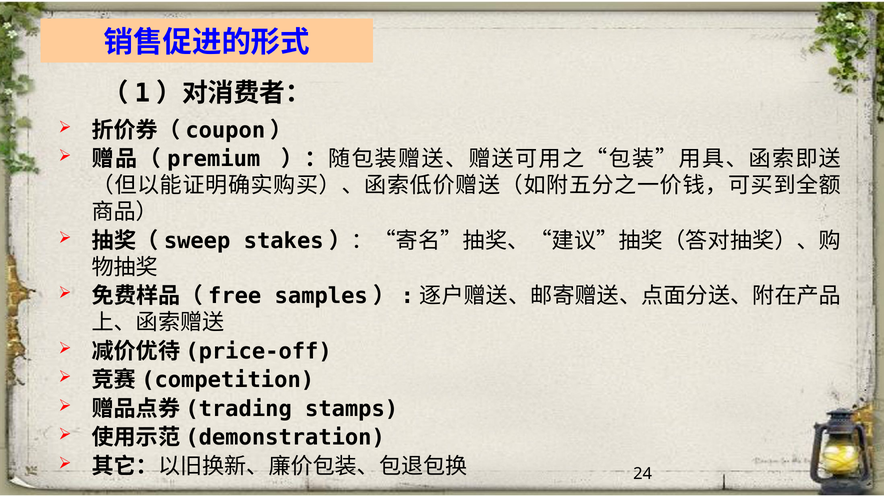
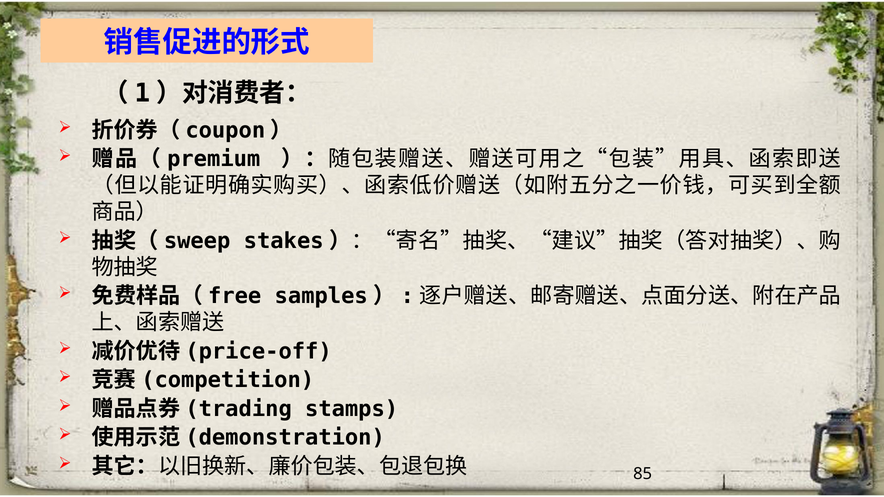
24: 24 -> 85
